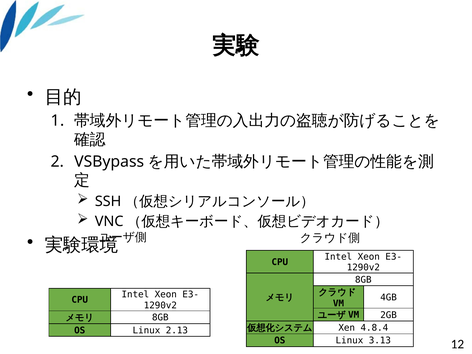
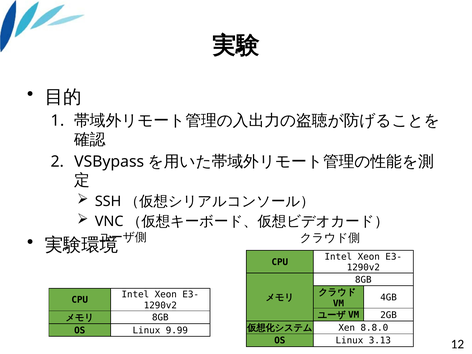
4.8.4: 4.8.4 -> 8.8.0
2.13: 2.13 -> 9.99
